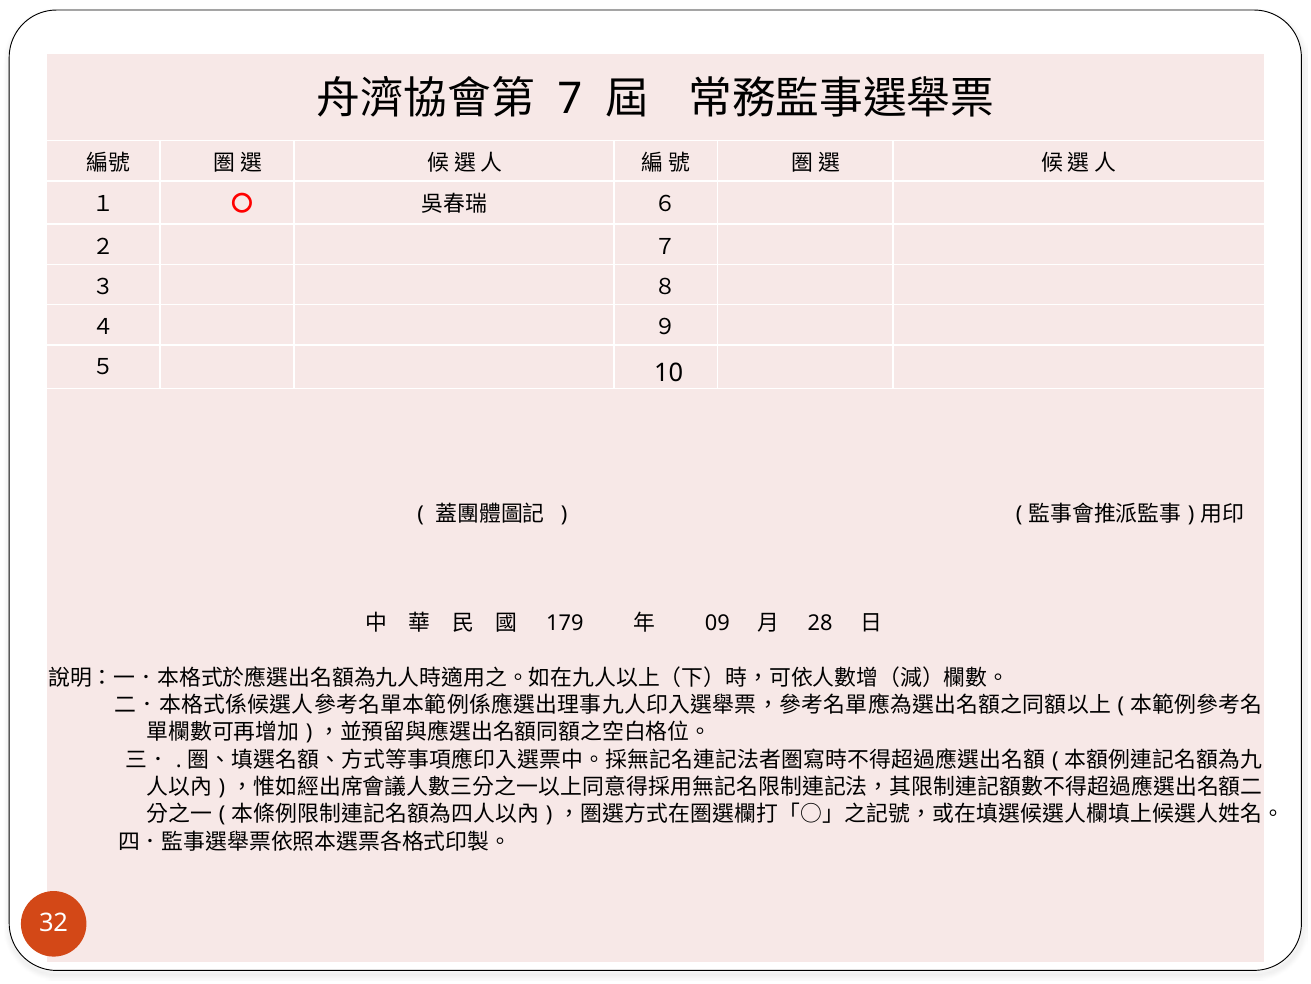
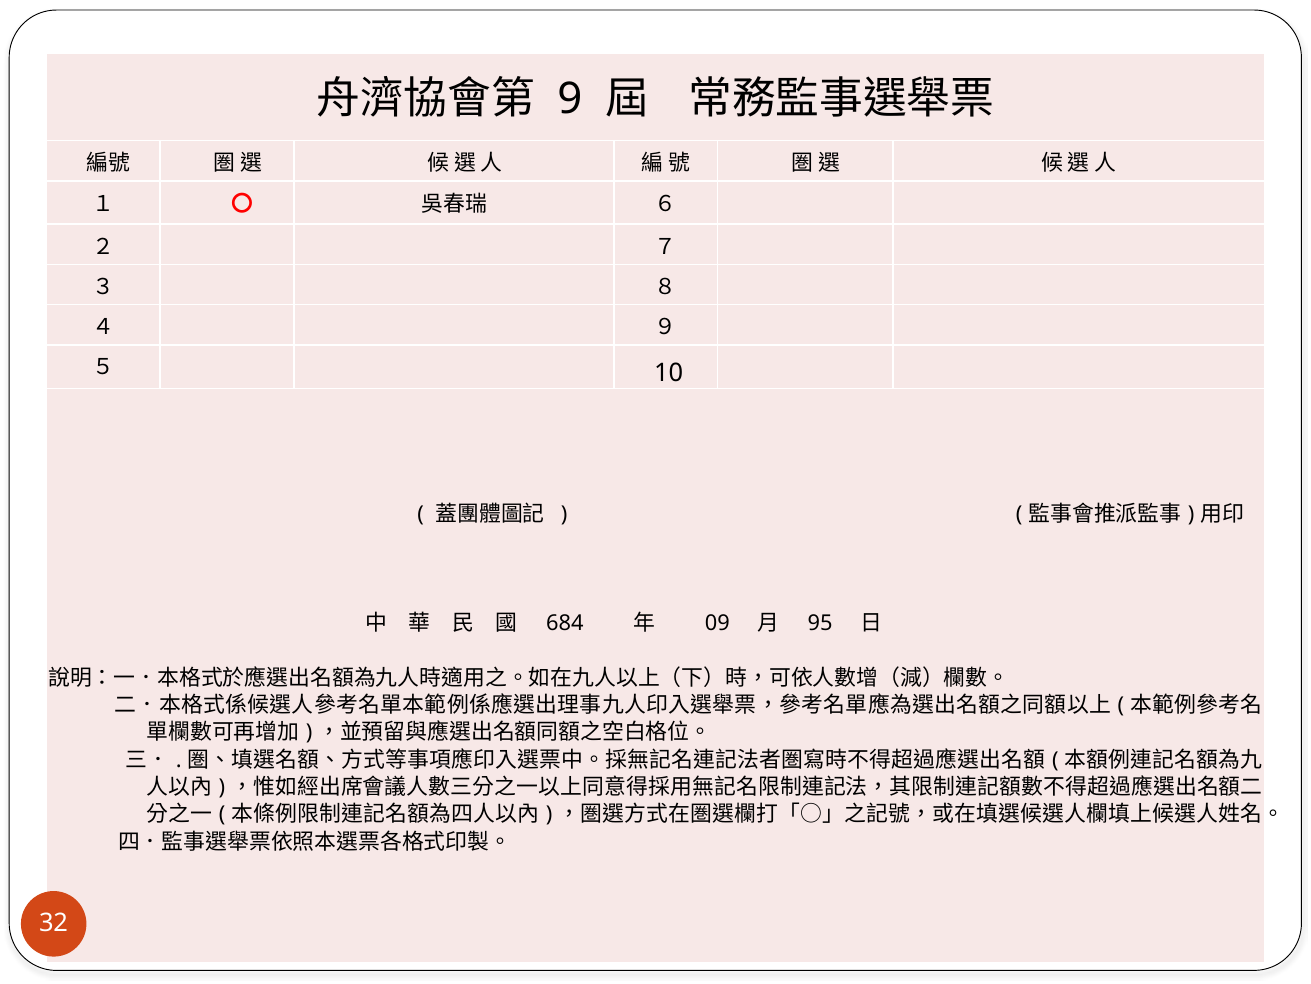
7: 7 -> 9
179: 179 -> 684
28: 28 -> 95
